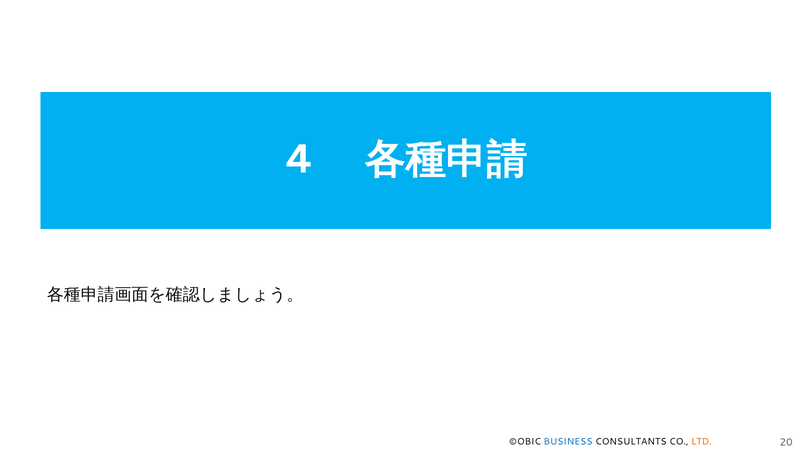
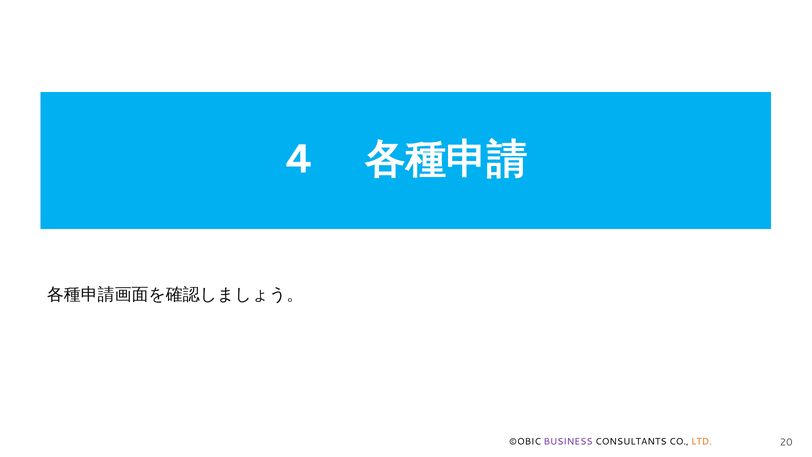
BUSINESS colour: blue -> purple
